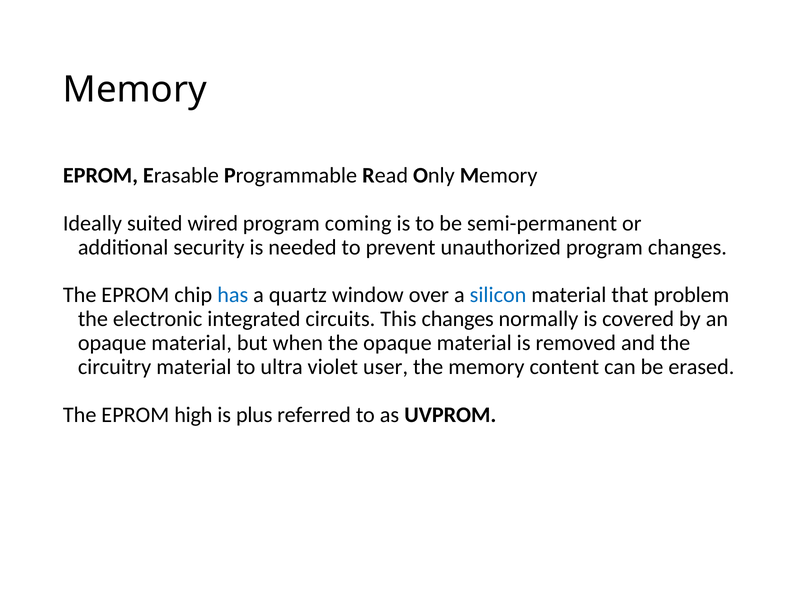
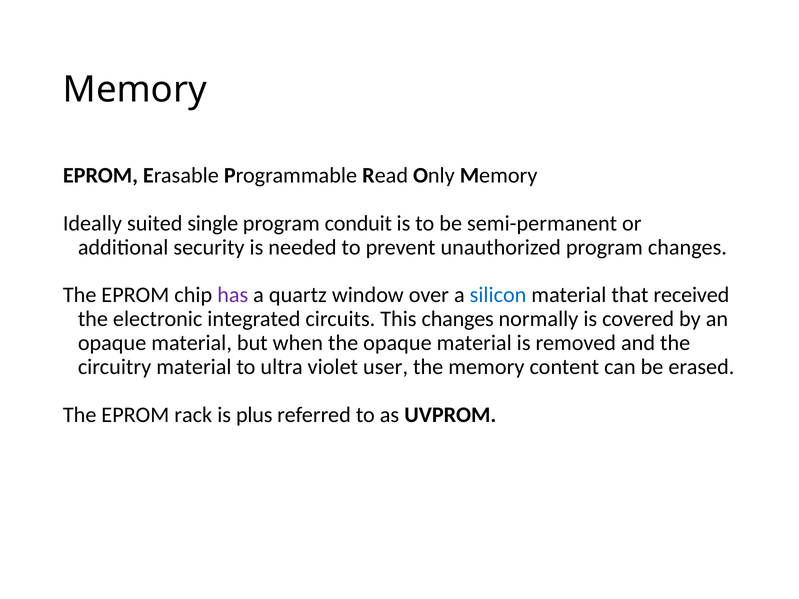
wired: wired -> single
coming: coming -> conduit
has colour: blue -> purple
problem: problem -> received
high: high -> rack
